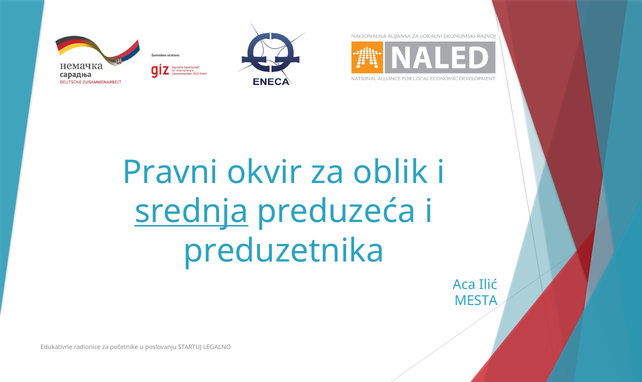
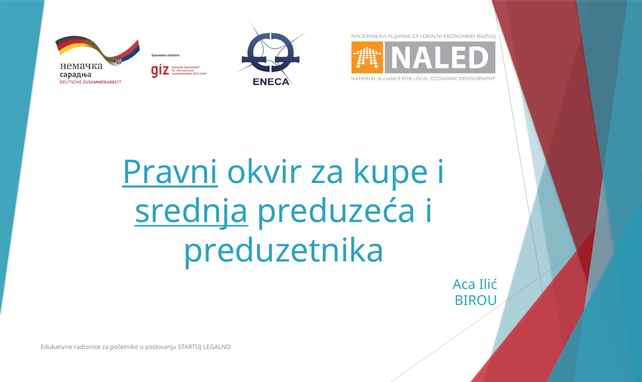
Pravni underline: none -> present
oblik: oblik -> kupe
MESTA: MESTA -> BIROU
